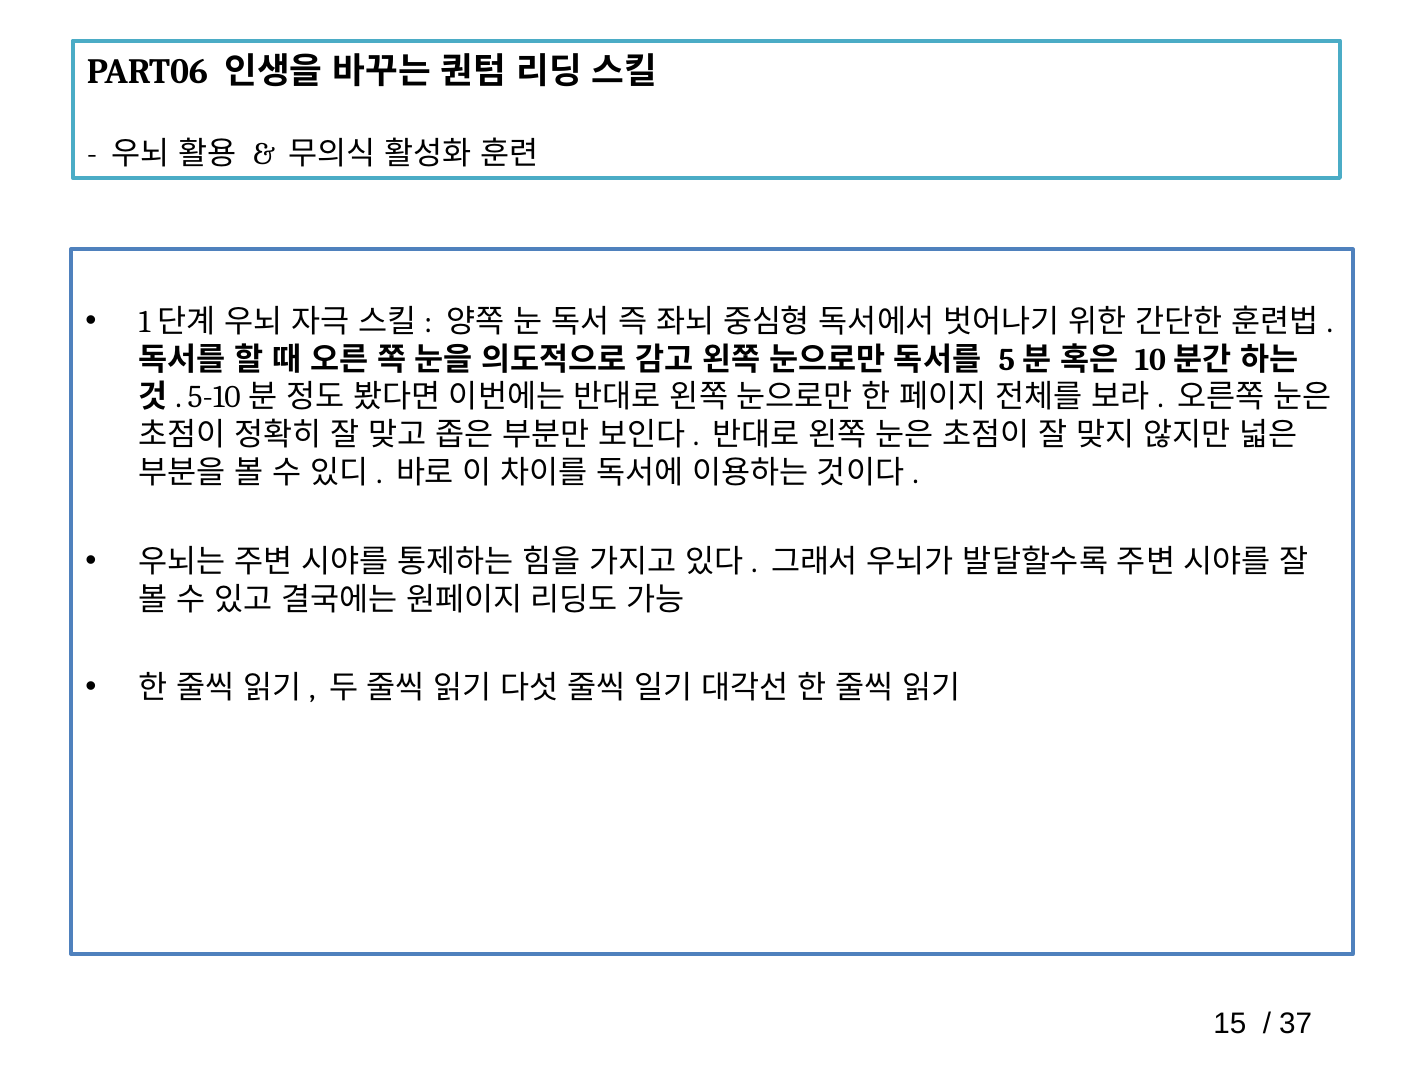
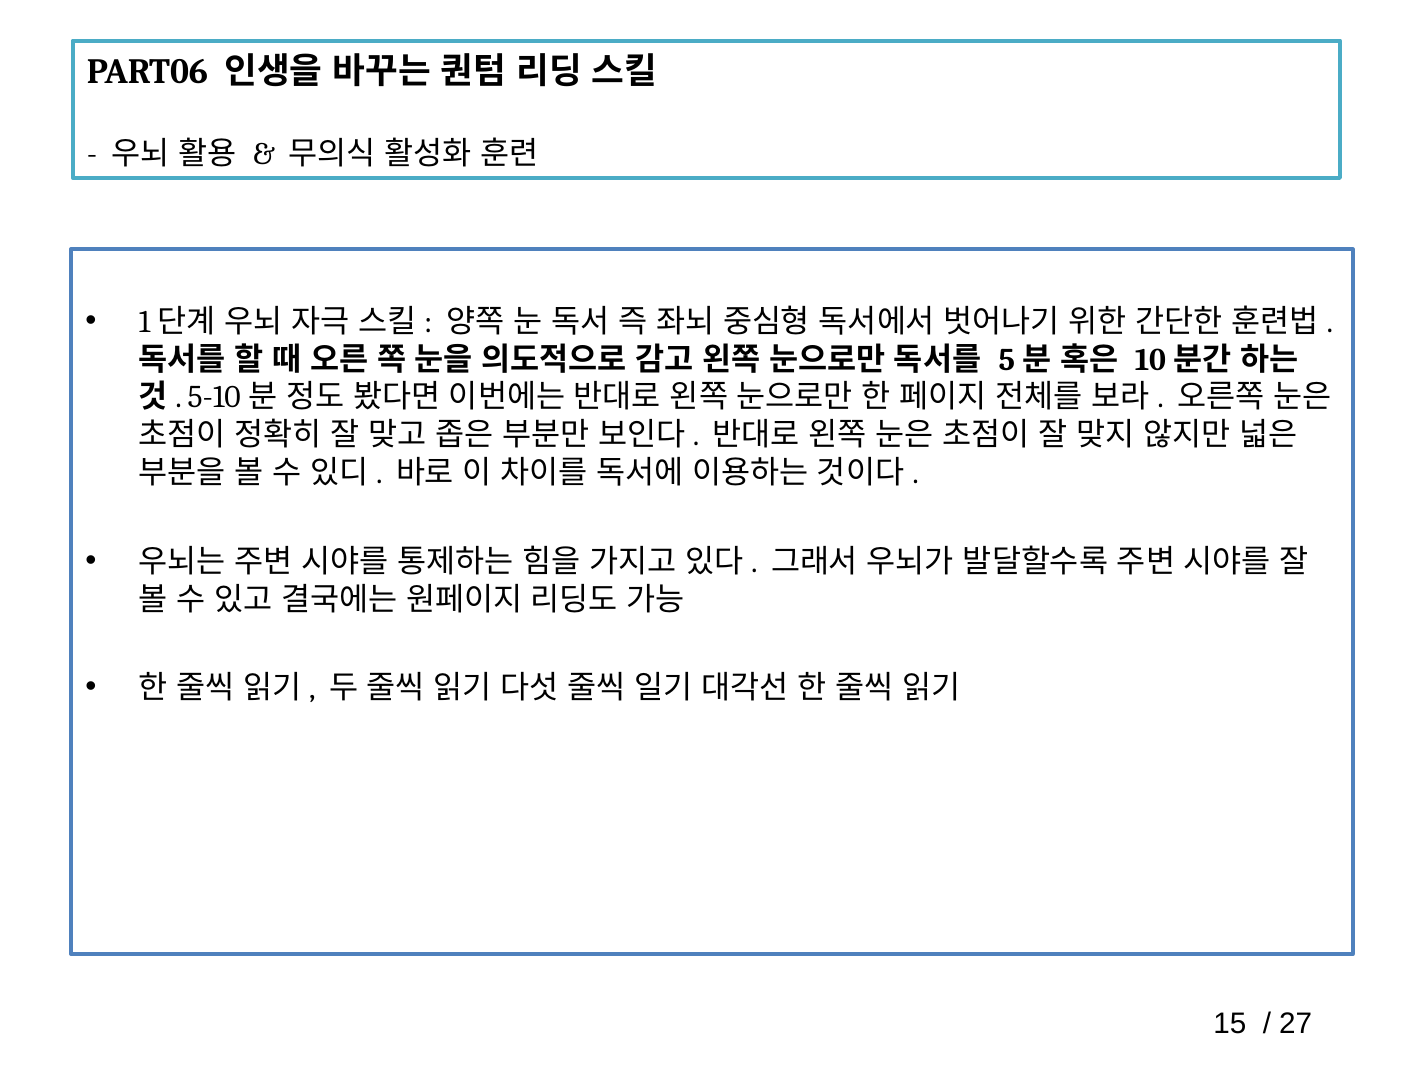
37: 37 -> 27
